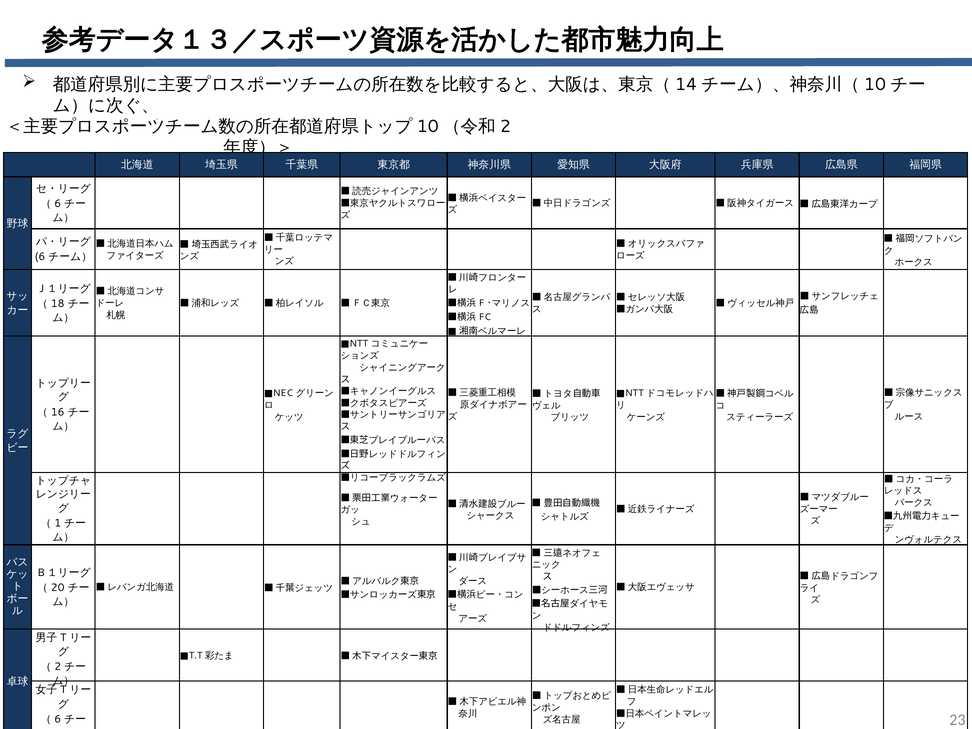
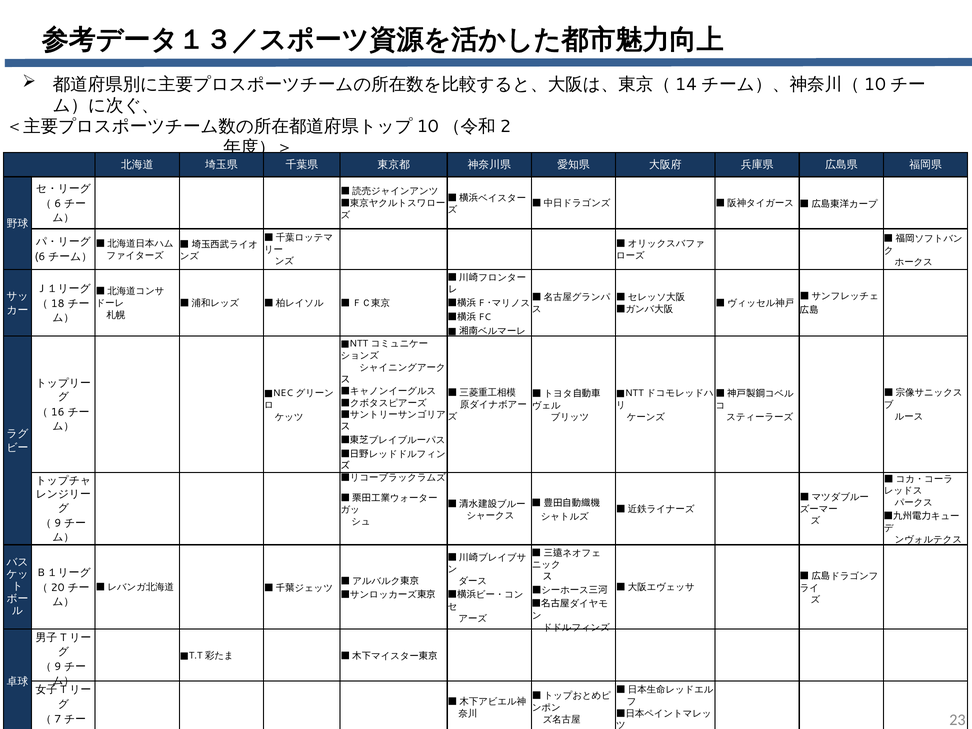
1 at (58, 523): 1 -> 9
2 at (58, 667): 2 -> 9
6 at (58, 719): 6 -> 7
